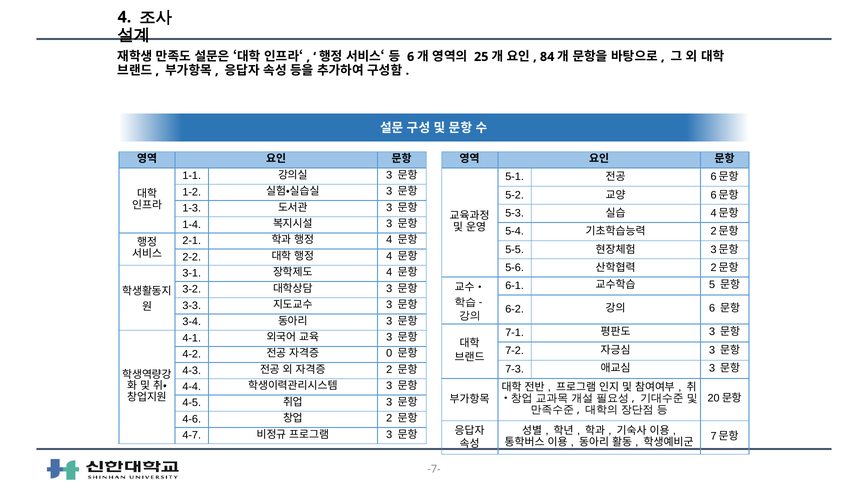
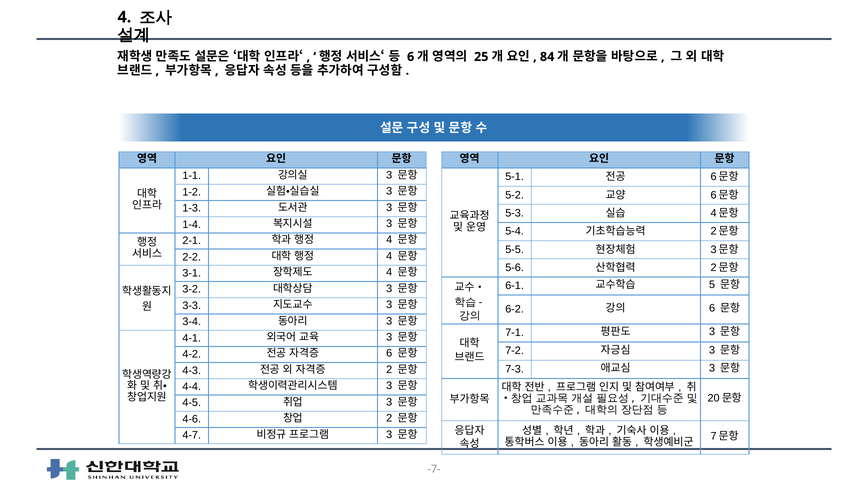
0 at (389, 354): 0 -> 6
